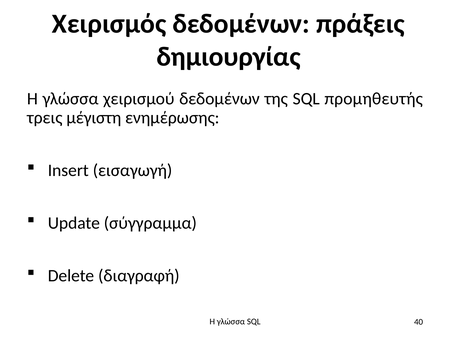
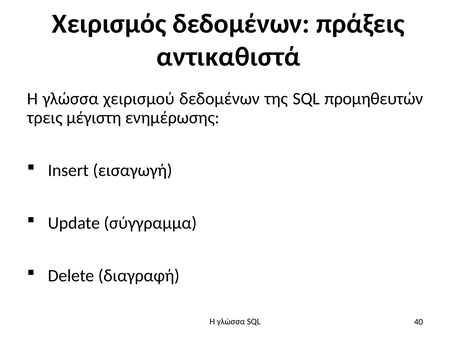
δημιουργίας: δημιουργίας -> αντικαθιστά
προμηθευτής: προμηθευτής -> προμηθευτών
